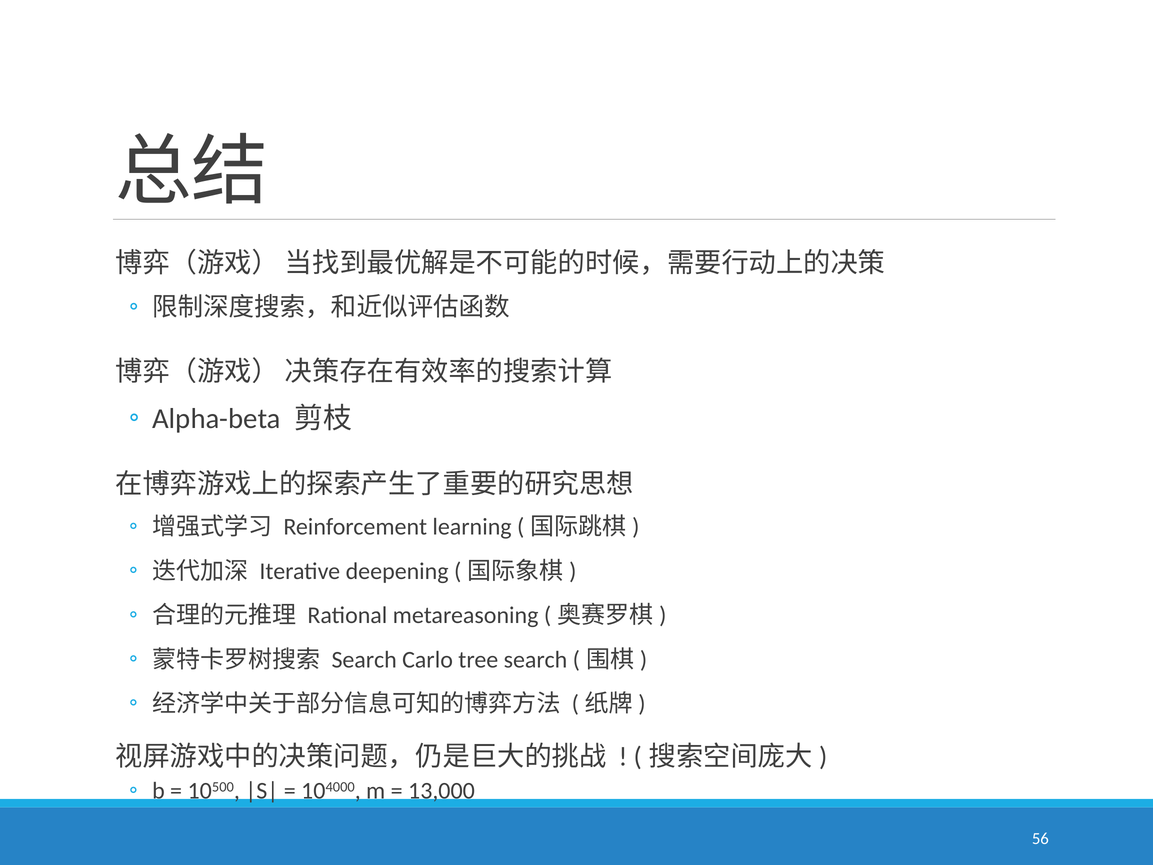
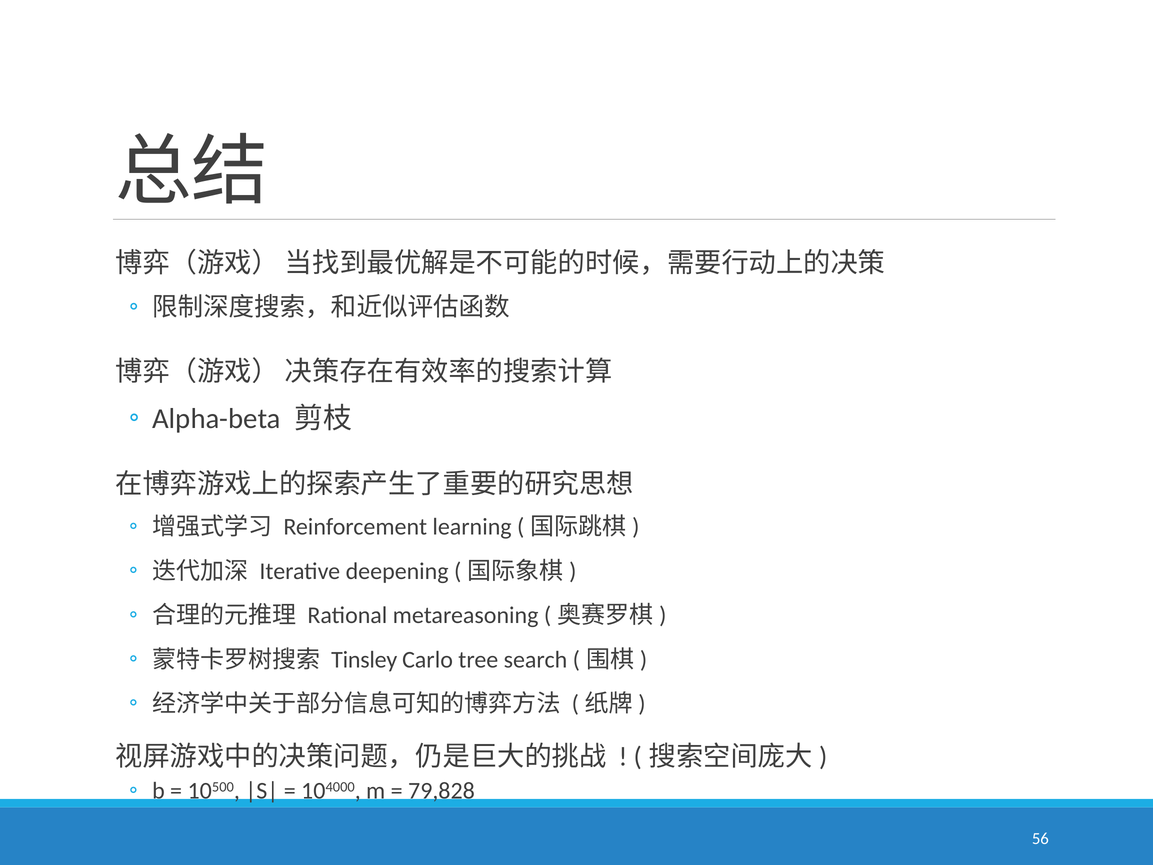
Search at (364, 660): Search -> Tinsley
13,000: 13,000 -> 79,828
